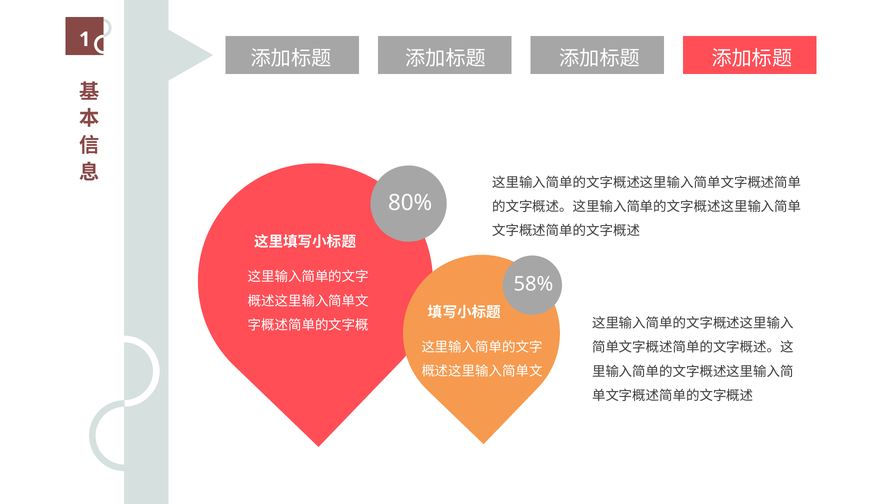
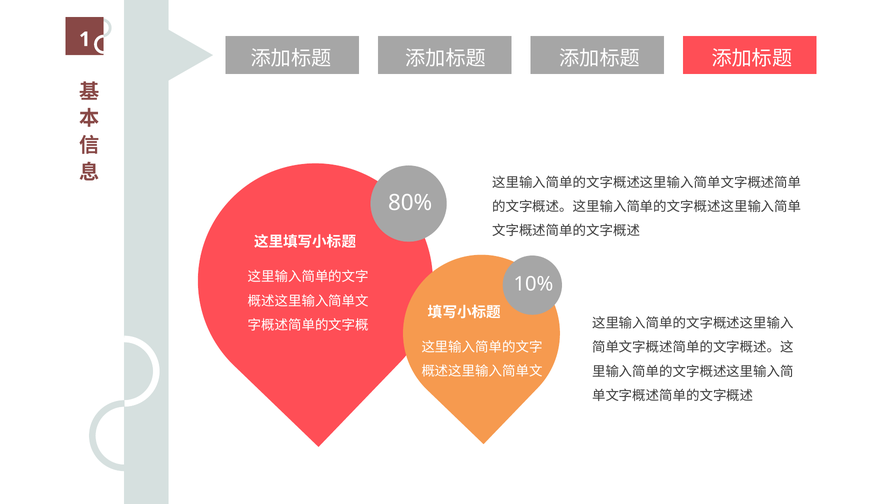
58%: 58% -> 10%
